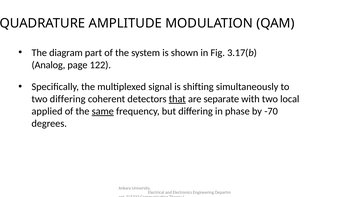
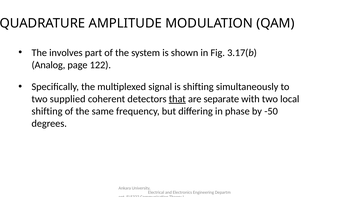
diagram: diagram -> involves
two differing: differing -> supplied
applied at (47, 111): applied -> shifting
same underline: present -> none
-70: -70 -> -50
